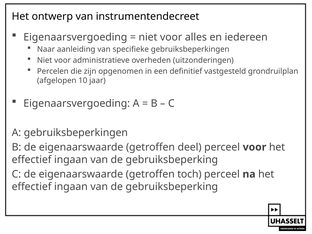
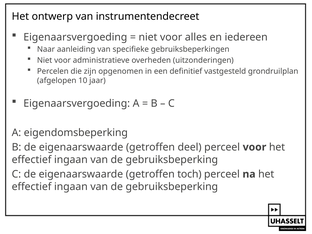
A gebruiksbeperkingen: gebruiksbeperkingen -> eigendomsbeperking
